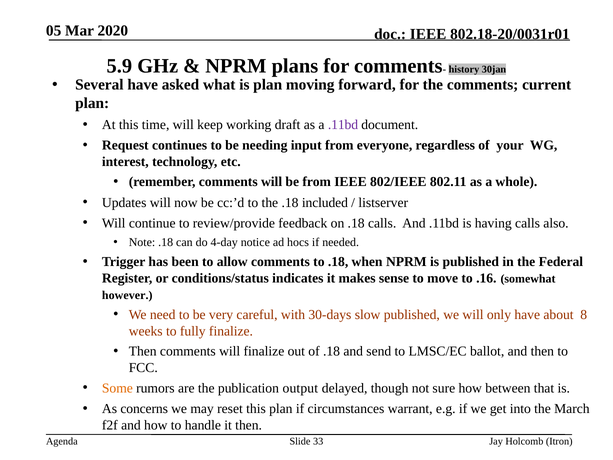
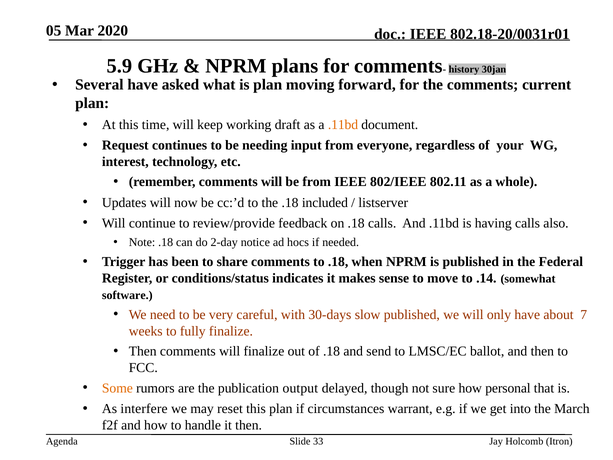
.11bd at (343, 125) colour: purple -> orange
4-day: 4-day -> 2-day
allow: allow -> share
.16: .16 -> .14
however: however -> software
8: 8 -> 7
between: between -> personal
concerns: concerns -> interfere
